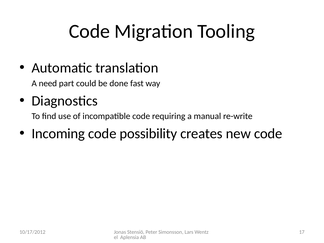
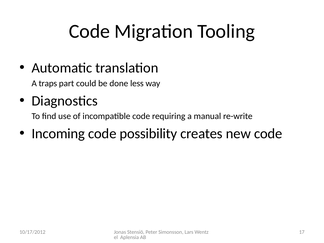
need: need -> traps
fast: fast -> less
